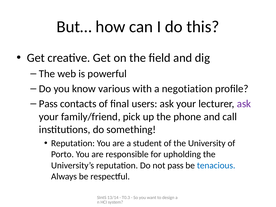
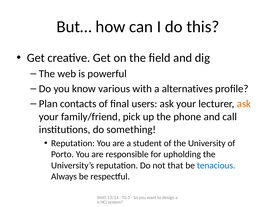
negotiation: negotiation -> alternatives
Pass at (48, 104): Pass -> Plan
ask at (244, 104) colour: purple -> orange
not pass: pass -> that
